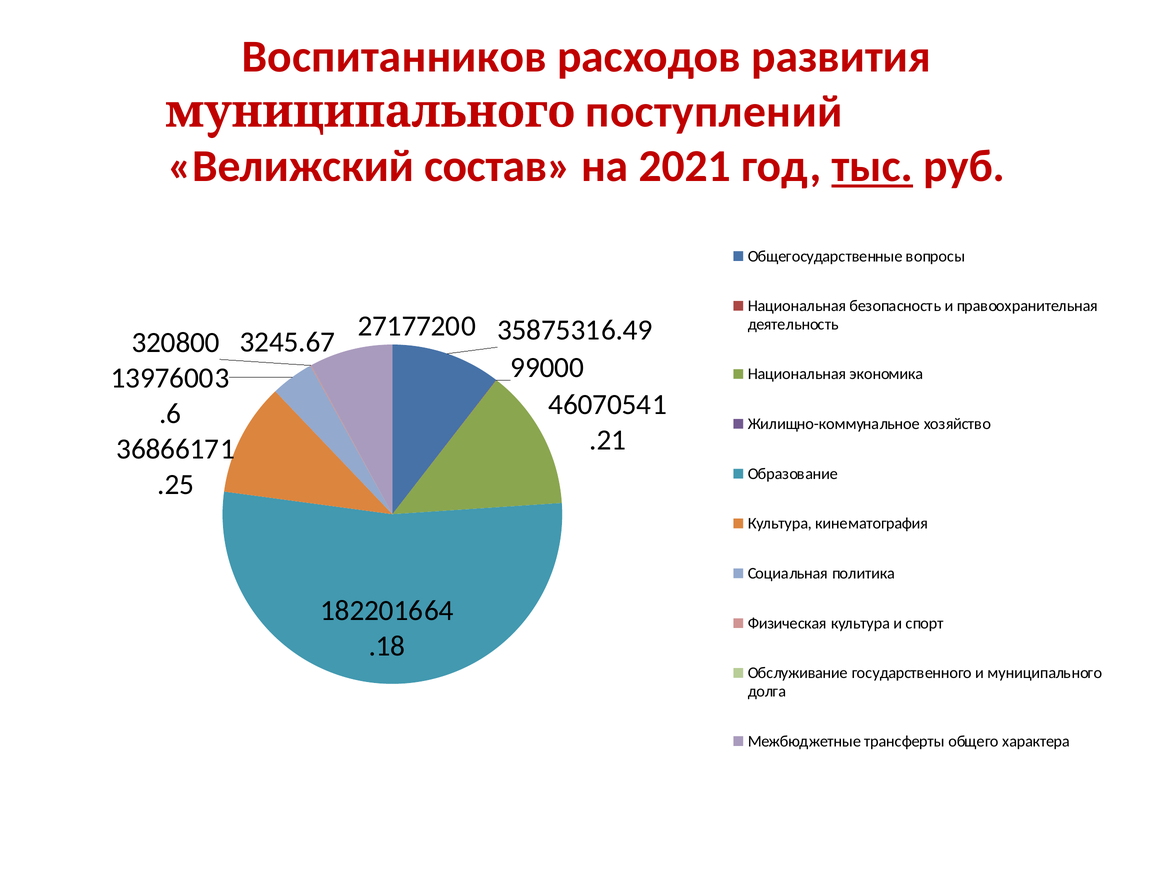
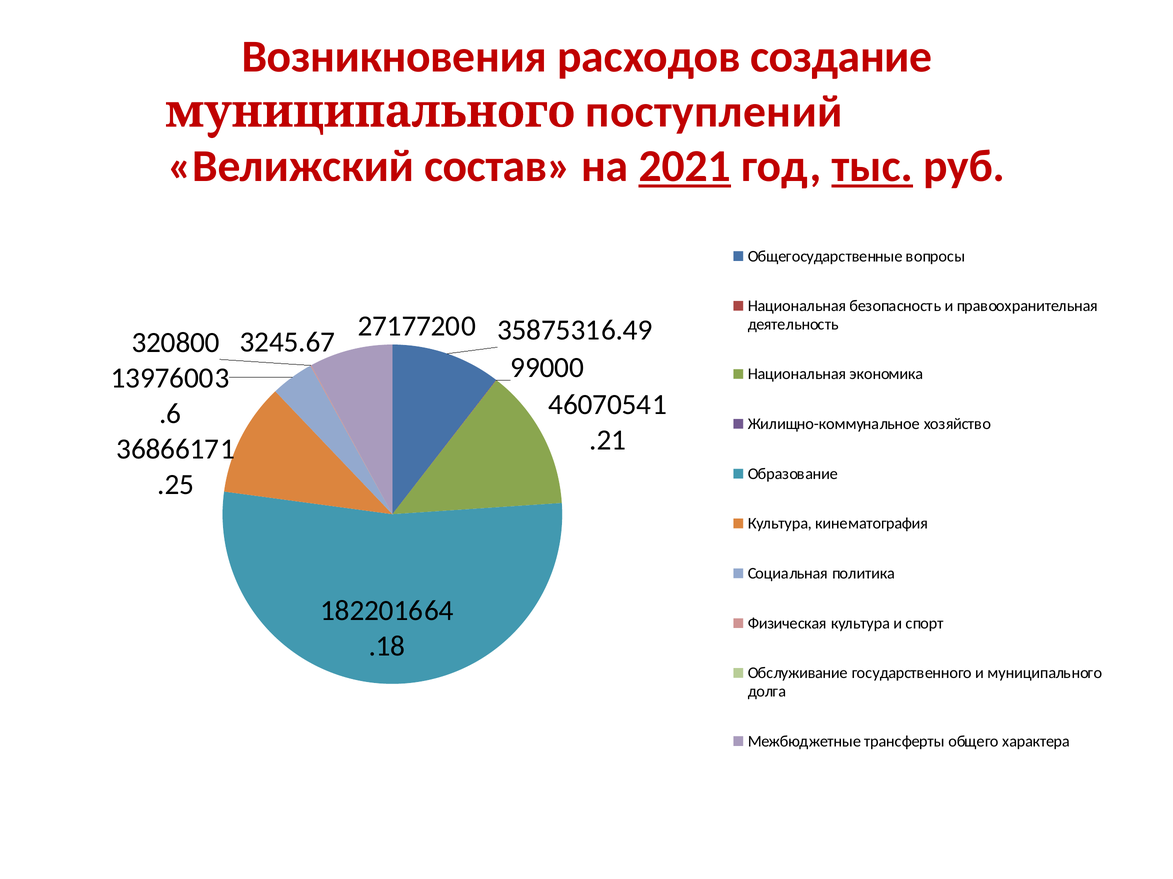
Воспитанников: Воспитанников -> Возникновения
развития: развития -> создание
2021 underline: none -> present
